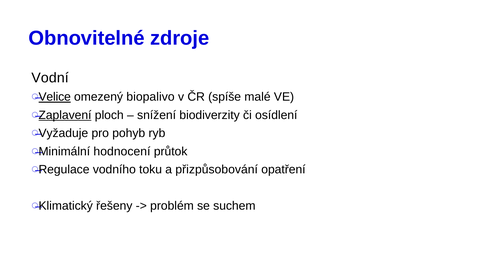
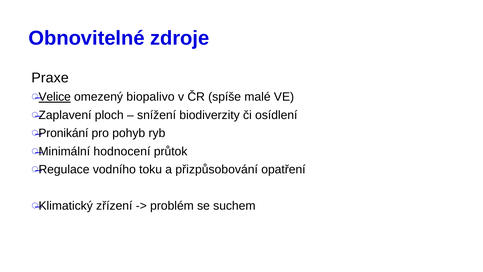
Vodní: Vodní -> Praxe
Zaplavení underline: present -> none
Vyžaduje: Vyžaduje -> Pronikání
řešeny: řešeny -> zřízení
